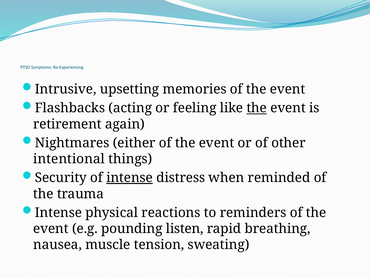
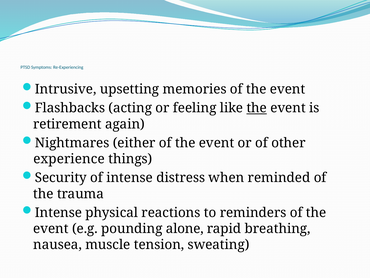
intentional: intentional -> experience
intense at (130, 177) underline: present -> none
listen: listen -> alone
